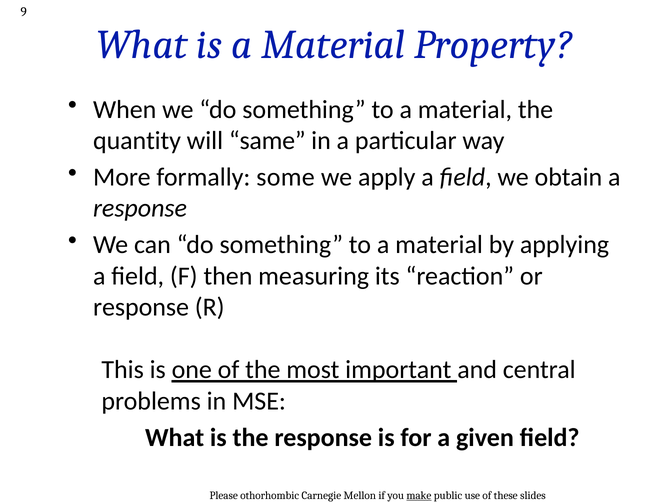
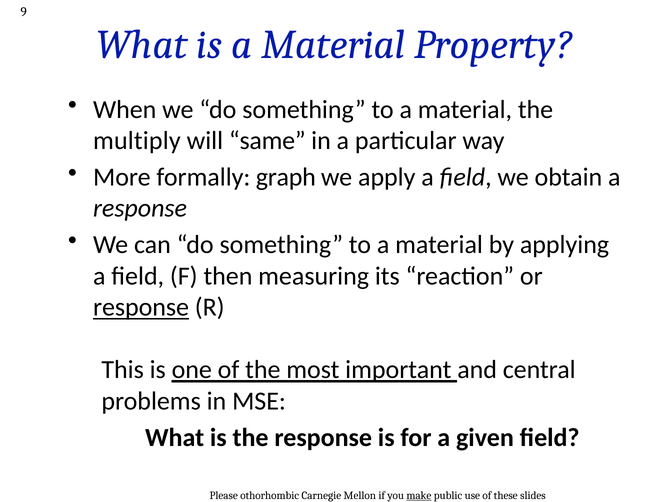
quantity: quantity -> multiply
some: some -> graph
response at (141, 307) underline: none -> present
